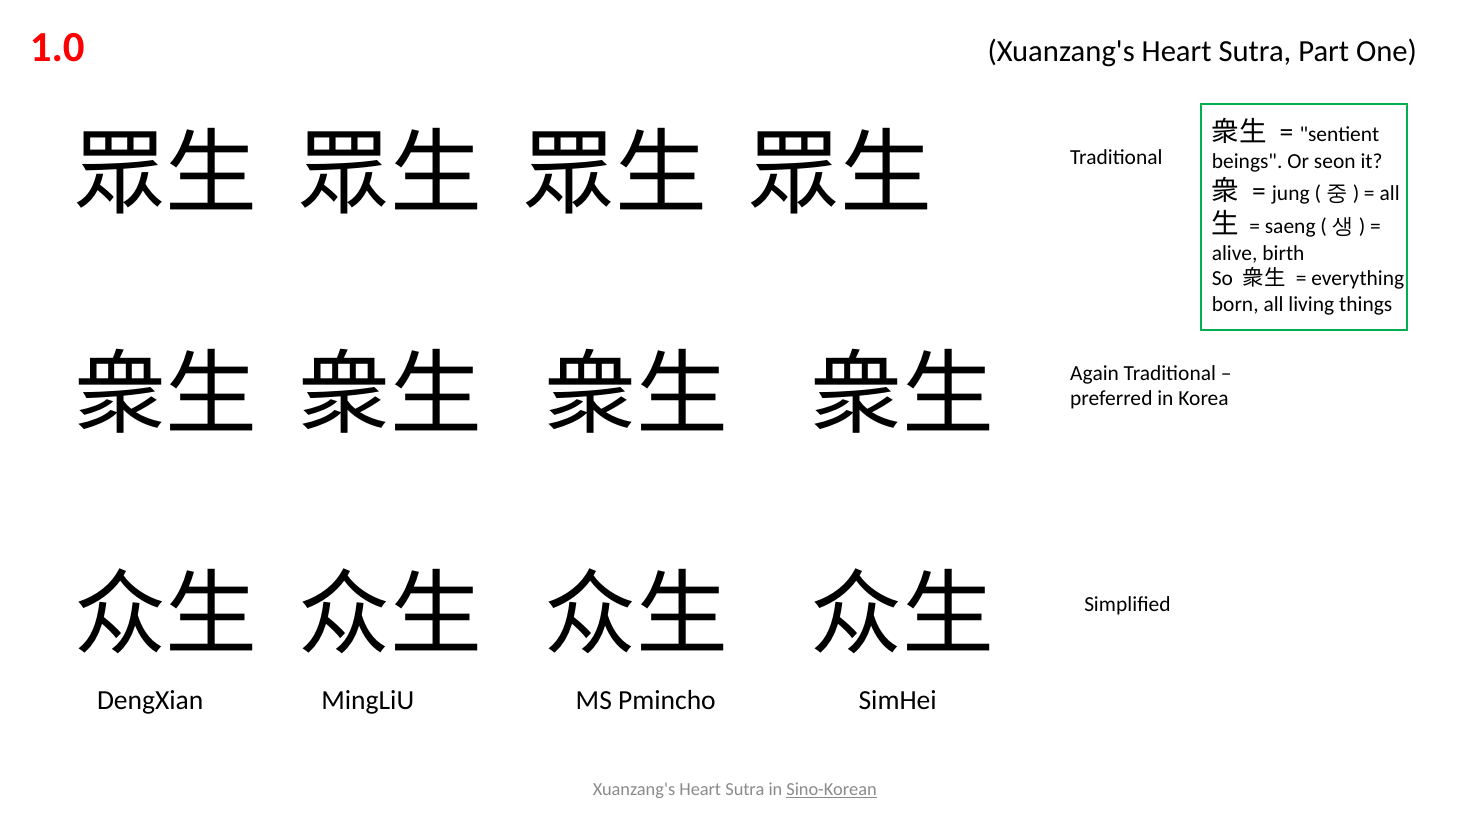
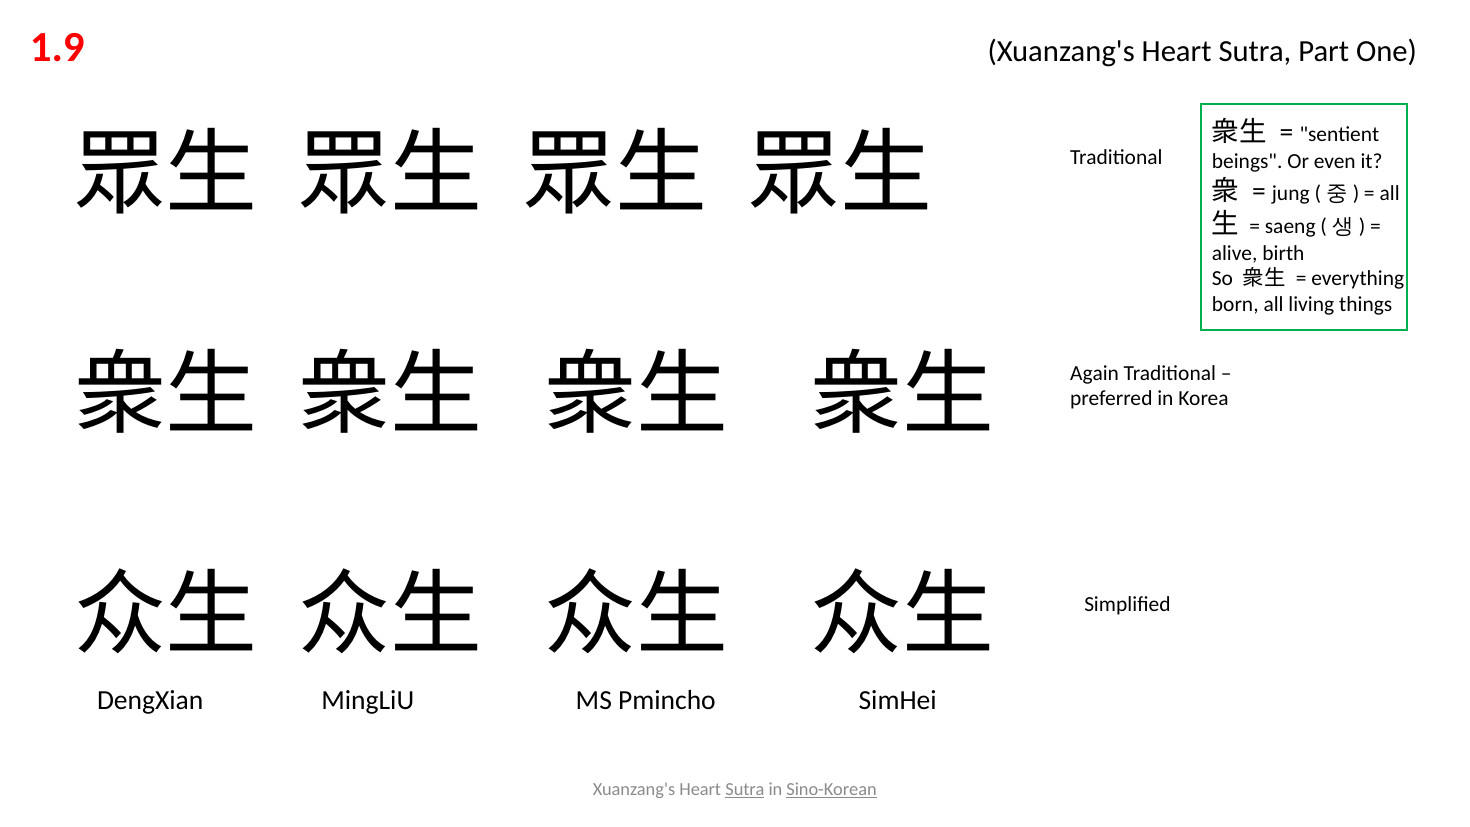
1.0: 1.0 -> 1.9
seon: seon -> even
Sutra at (745, 789) underline: none -> present
